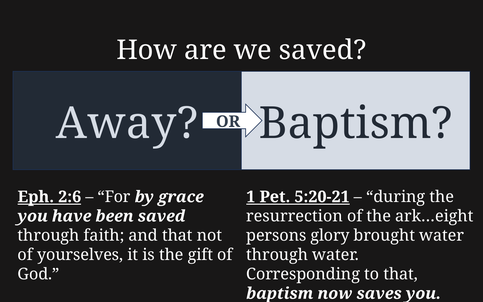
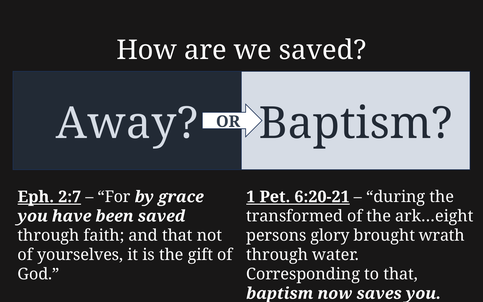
2:6: 2:6 -> 2:7
5:20-21: 5:20-21 -> 6:20-21
resurrection: resurrection -> transformed
brought water: water -> wrath
